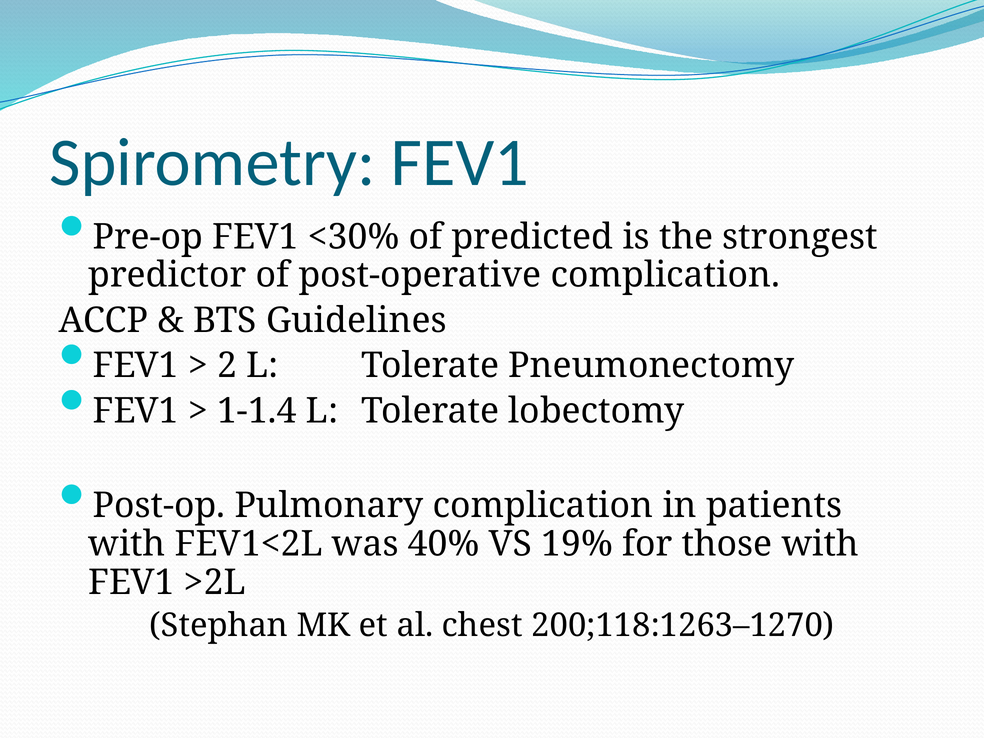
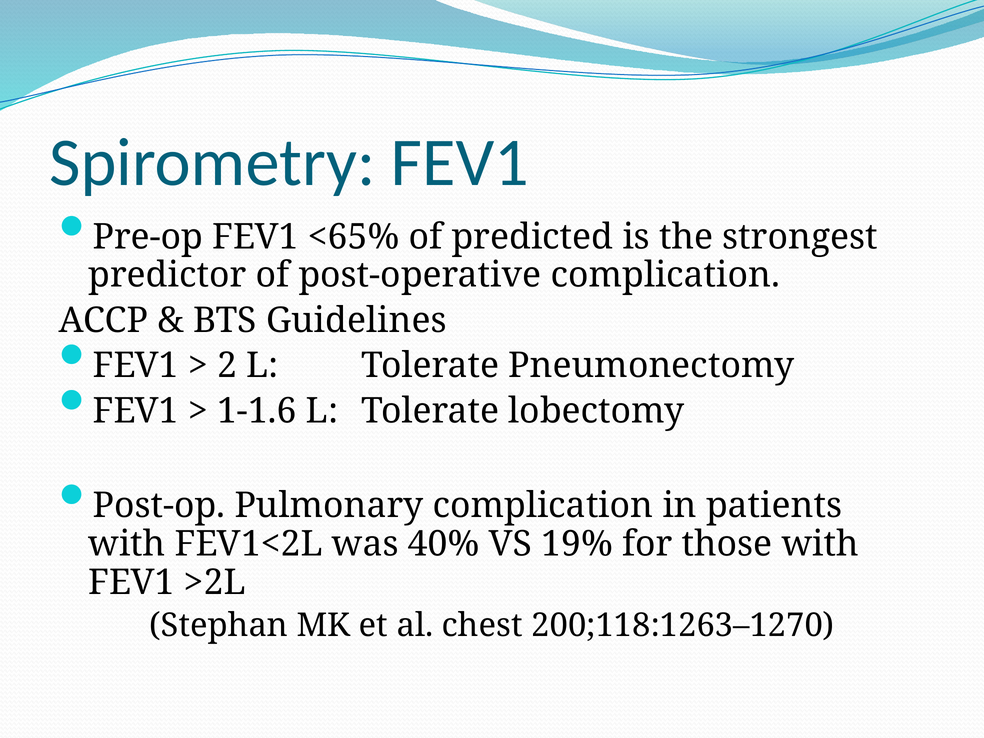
<30%: <30% -> <65%
1-1.4: 1-1.4 -> 1-1.6
